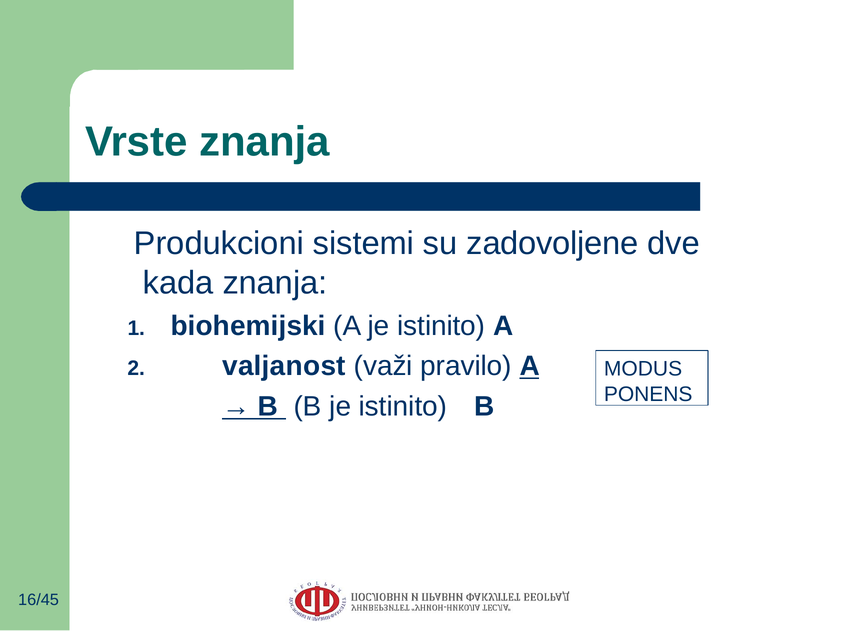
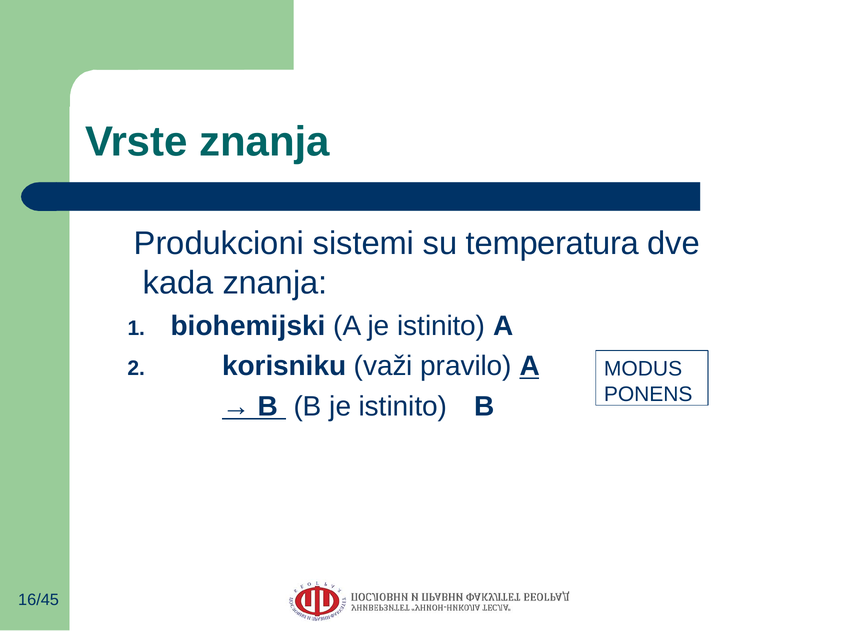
zadovoljene: zadovoljene -> temperatura
valjanost: valjanost -> korisniku
